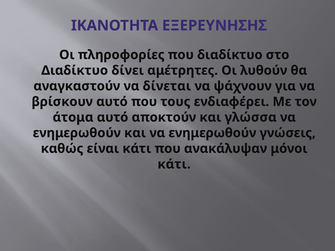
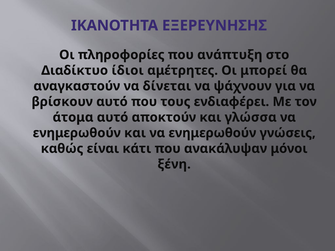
που διαδίκτυο: διαδίκτυο -> ανάπτυξη
δίνει: δίνει -> ίδιοι
λυθούν: λυθούν -> μπορεί
κάτι at (174, 164): κάτι -> ξένη
